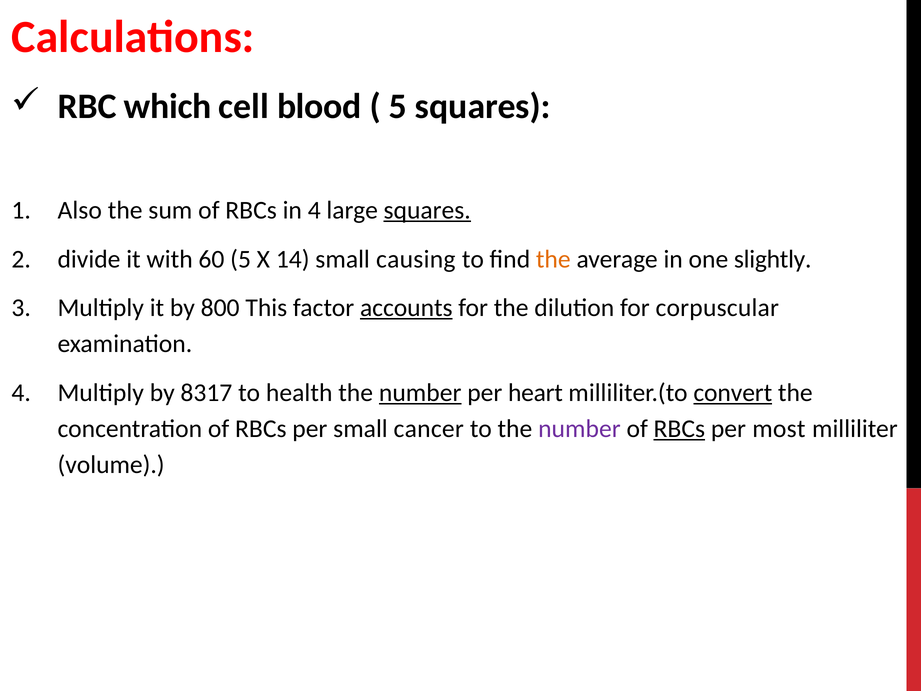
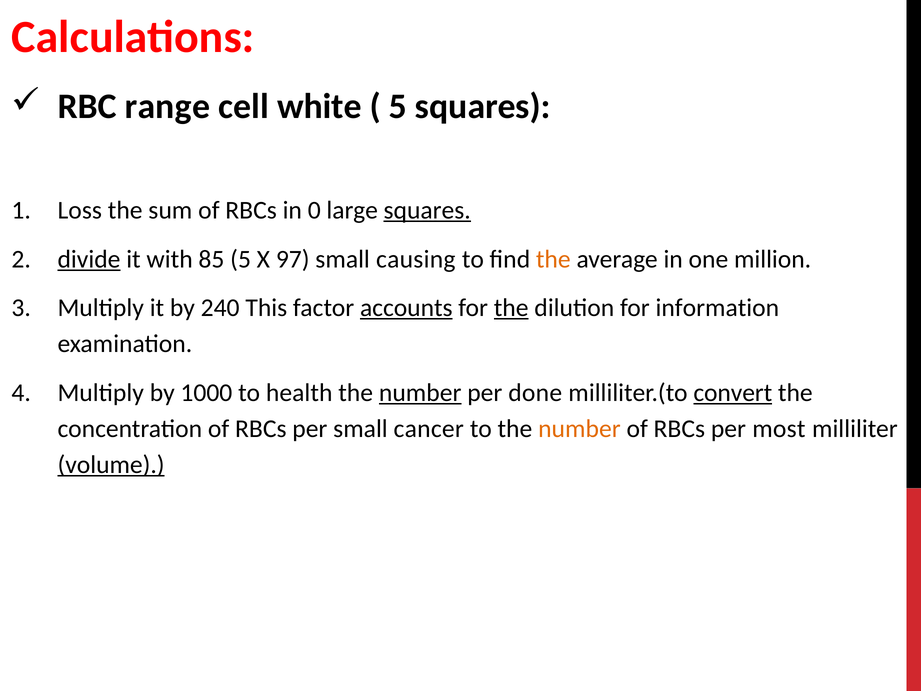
which: which -> range
blood: blood -> white
Also: Also -> Loss
in 4: 4 -> 0
divide underline: none -> present
60: 60 -> 85
14: 14 -> 97
slightly: slightly -> million
800: 800 -> 240
the at (511, 308) underline: none -> present
corpuscular: corpuscular -> information
8317: 8317 -> 1000
heart: heart -> done
number at (579, 429) colour: purple -> orange
RBCs at (679, 429) underline: present -> none
volume underline: none -> present
